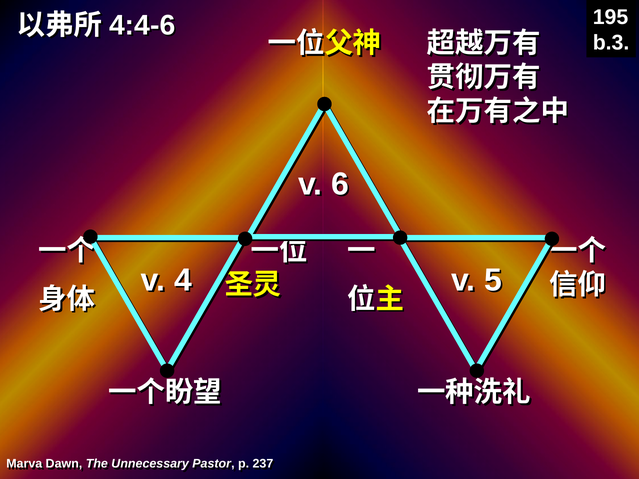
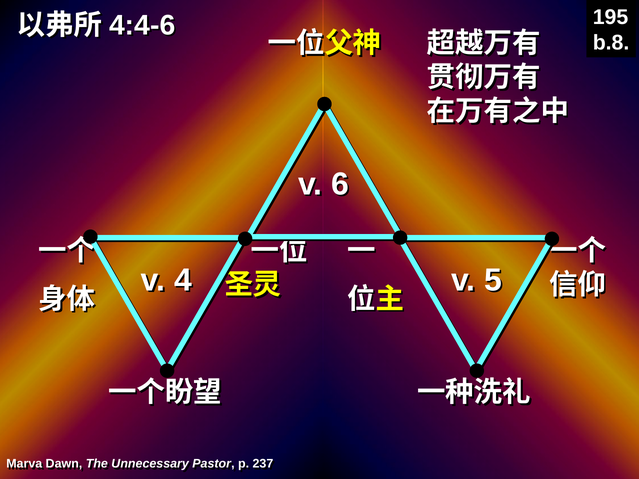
b.3: b.3 -> b.8
